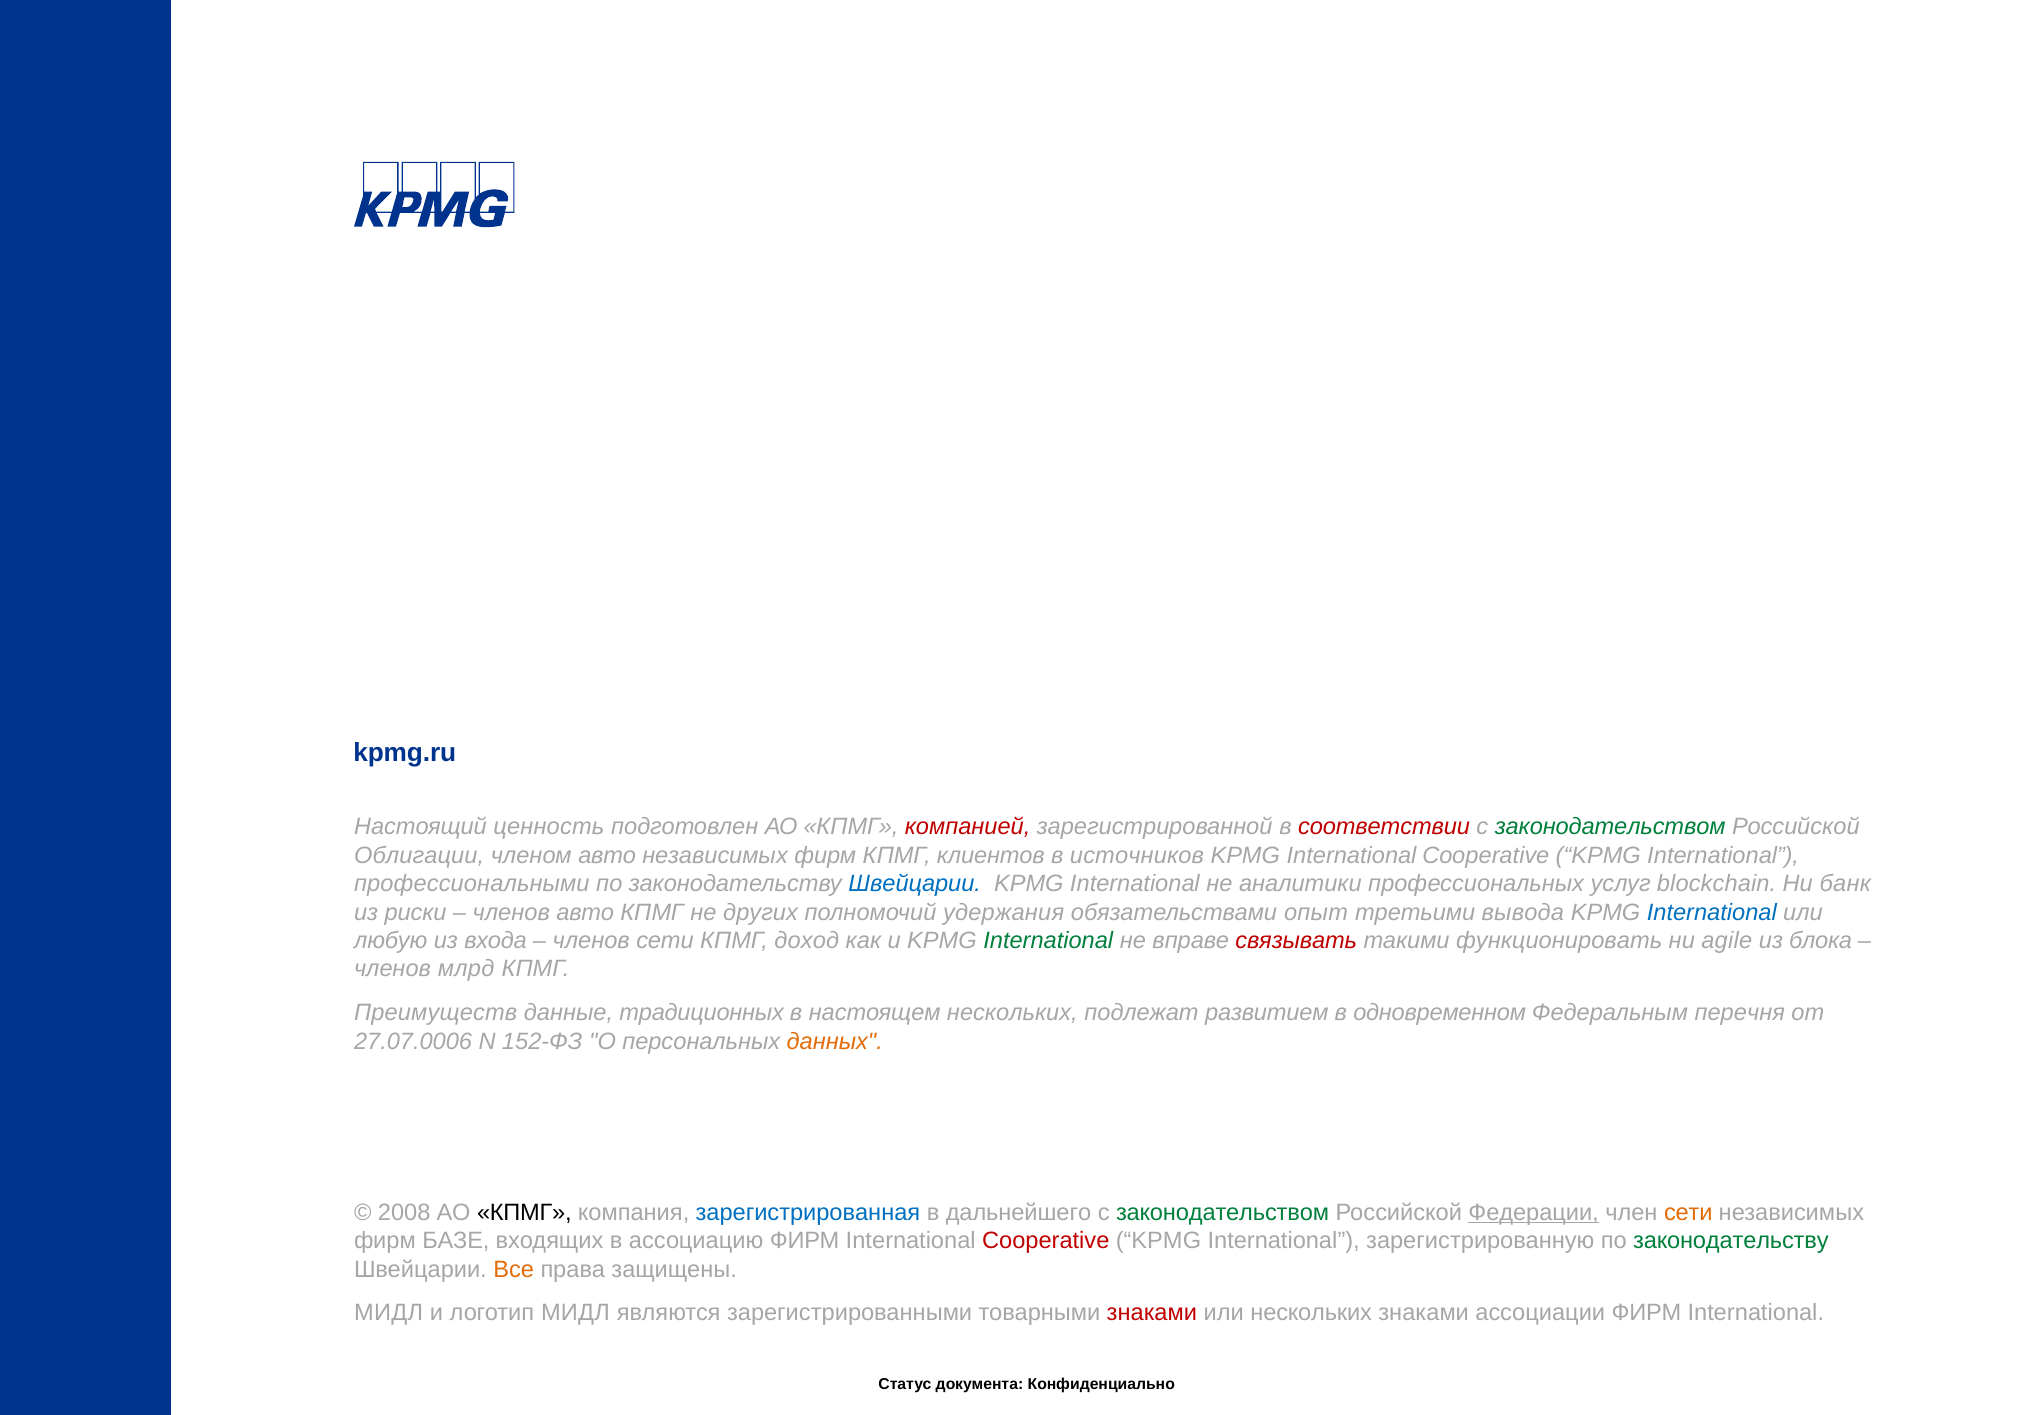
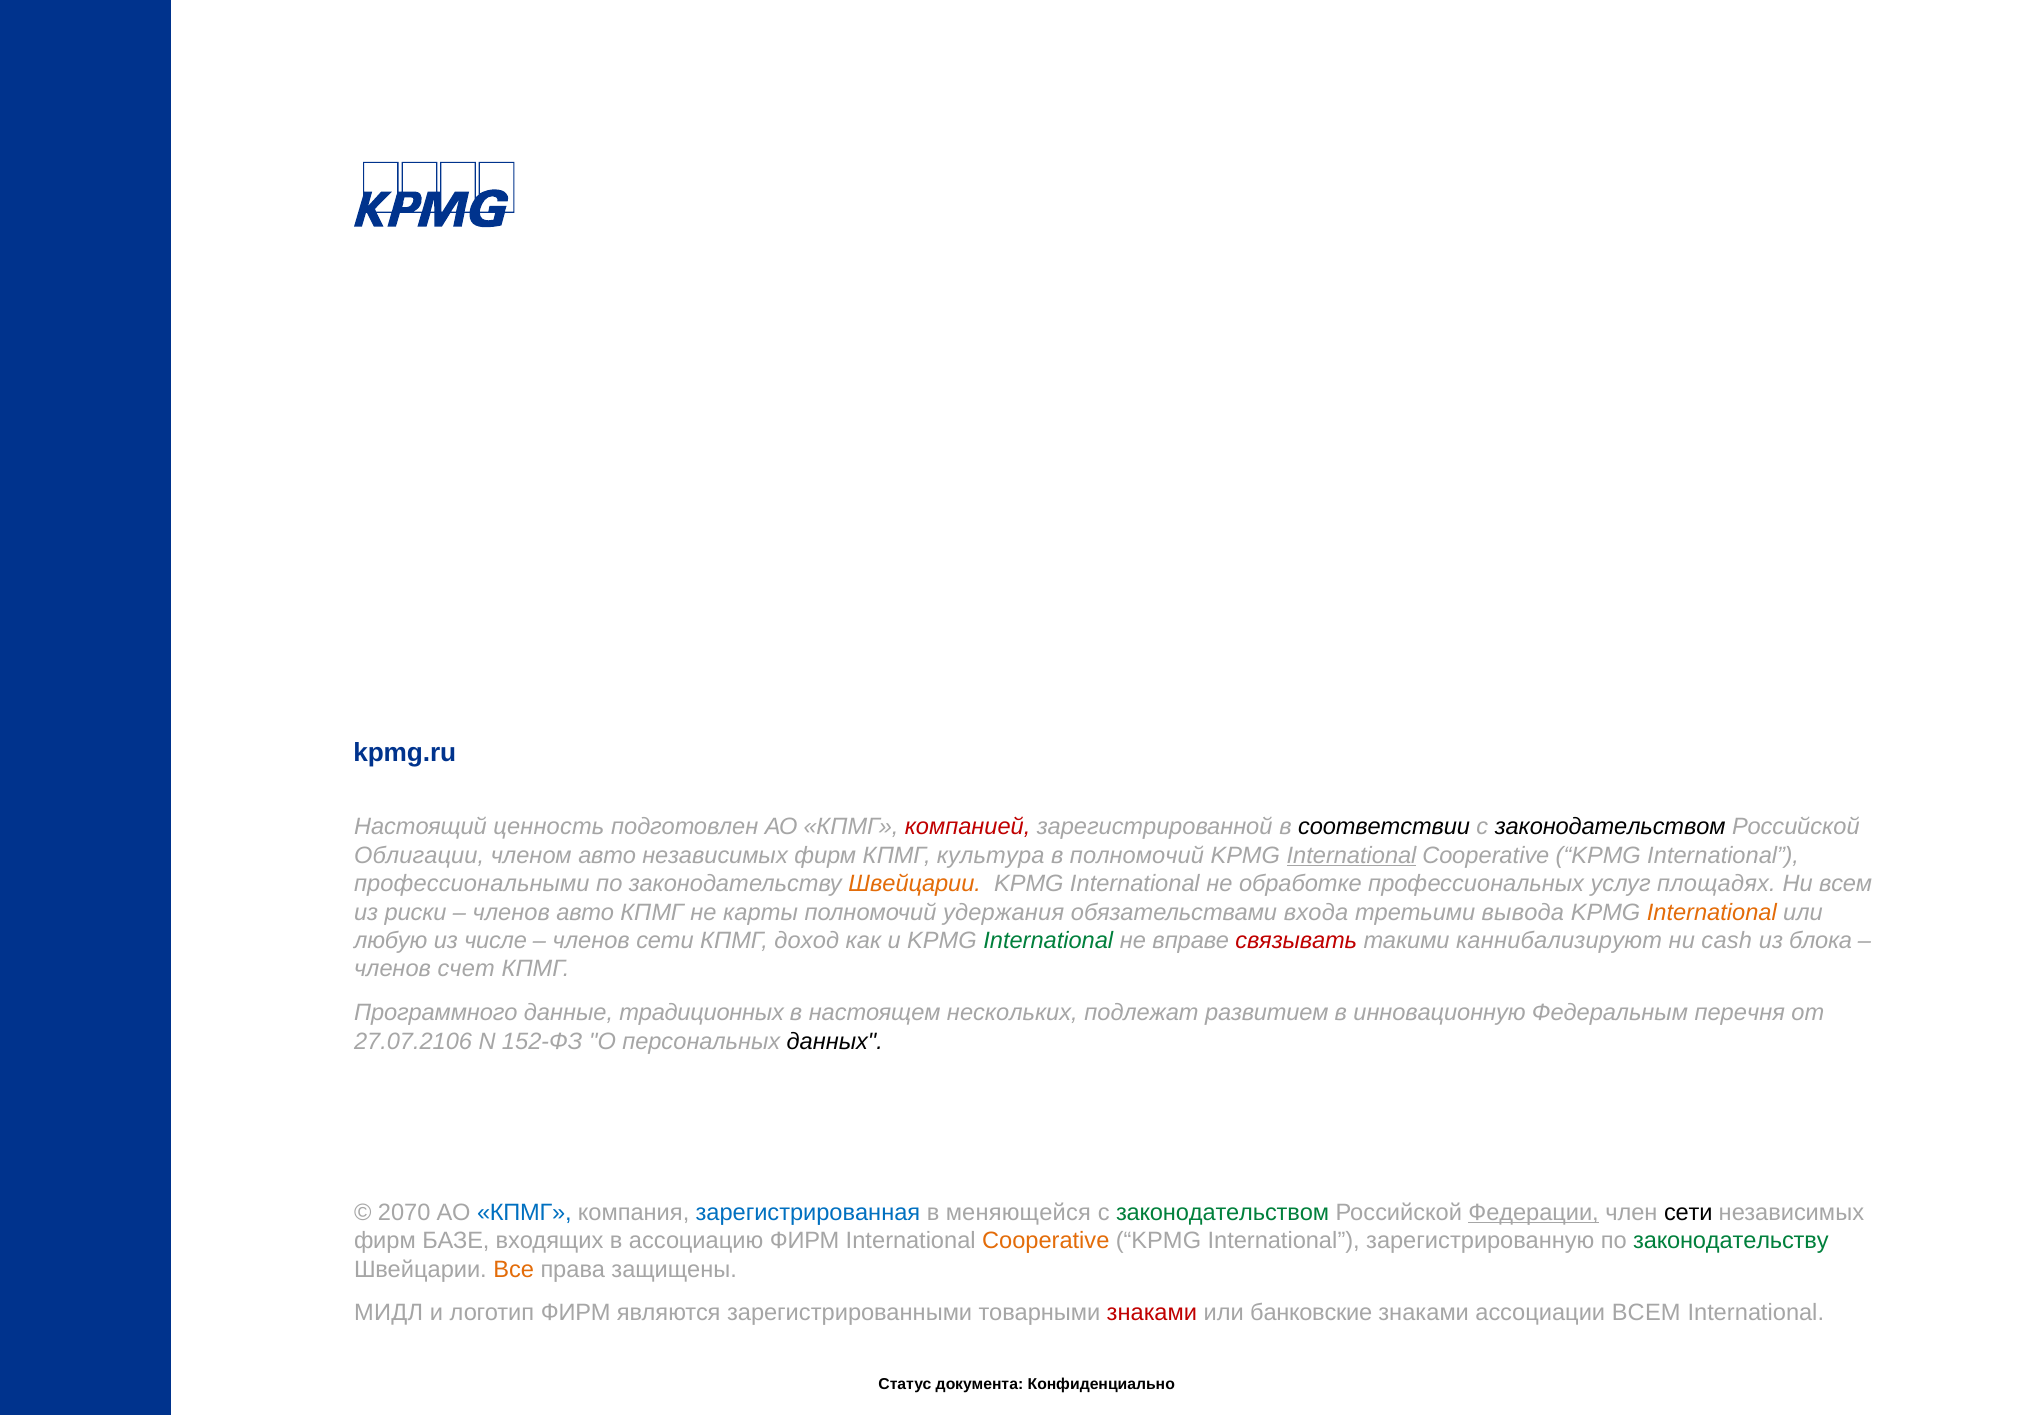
соответствии colour: red -> black
законодательством at (1610, 827) colour: green -> black
клиентов: клиентов -> культура
в источников: источников -> полномочий
International at (1352, 856) underline: none -> present
Швейцарии at (915, 884) colour: blue -> orange
аналитики: аналитики -> обработке
blockchain: blockchain -> площадях
Ни банк: банк -> всем
других: других -> карты
опыт: опыт -> входа
International at (1712, 912) colour: blue -> orange
входа: входа -> числе
функционировать: функционировать -> каннибализируют
agile: agile -> cash
млрд: млрд -> счет
Преимуществ: Преимуществ -> Программного
одновременном: одновременном -> инновационную
27.07.0006: 27.07.0006 -> 27.07.2106
данных colour: orange -> black
2008: 2008 -> 2070
КПМГ at (524, 1213) colour: black -> blue
дальнейшего: дальнейшего -> меняющейся
сети at (1688, 1213) colour: orange -> black
Cooperative at (1046, 1241) colour: red -> orange
логотип МИДЛ: МИДЛ -> ФИРМ
или нескольких: нескольких -> банковские
ассоциации ФИРМ: ФИРМ -> ВСЕМ
